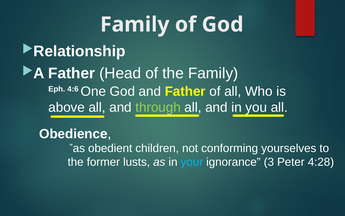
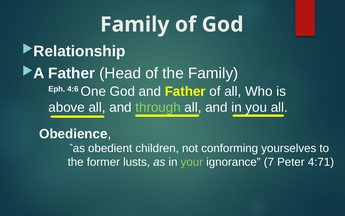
your colour: light blue -> light green
3: 3 -> 7
4:28: 4:28 -> 4:71
